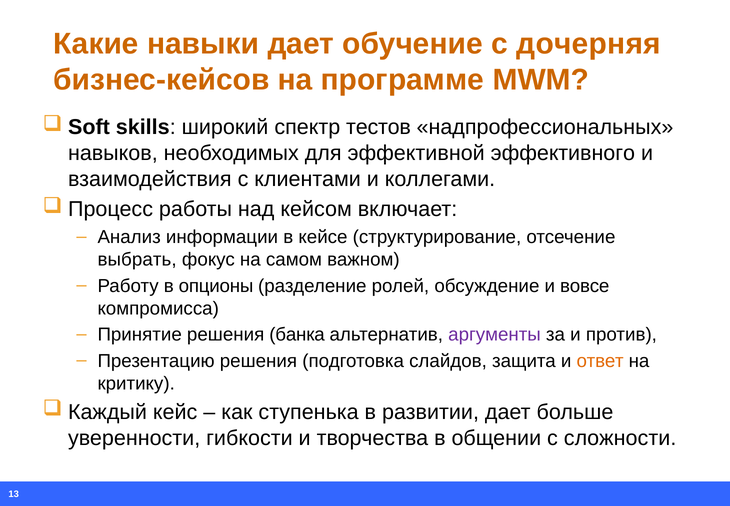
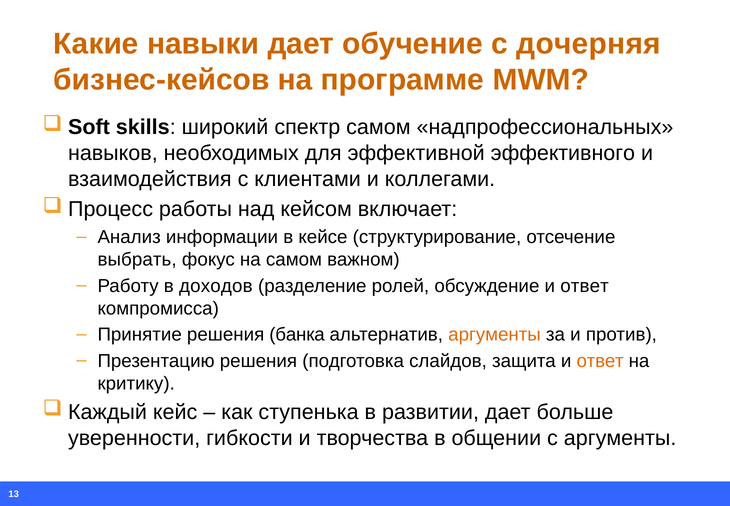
спектр тестов: тестов -> самом
опционы: опционы -> доходов
обсуждение и вовсе: вовсе -> ответ
аргументы at (495, 334) colour: purple -> orange
с сложности: сложности -> аргументы
